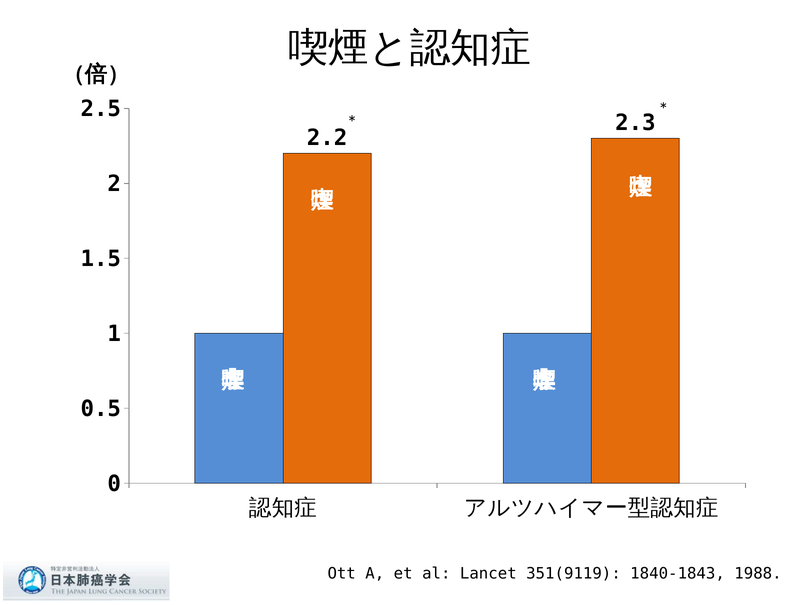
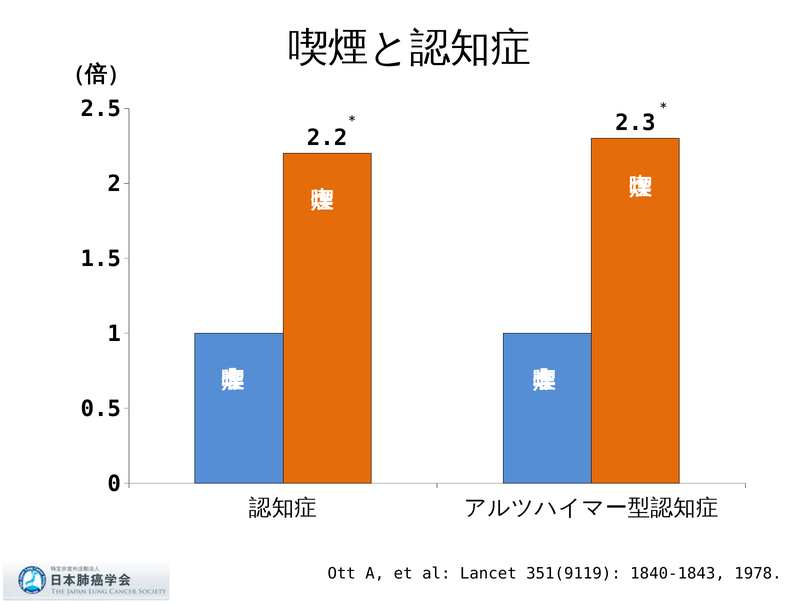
1988: 1988 -> 1978
